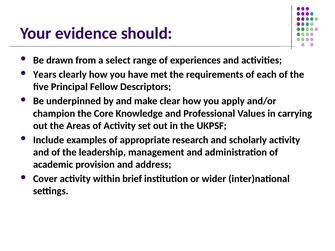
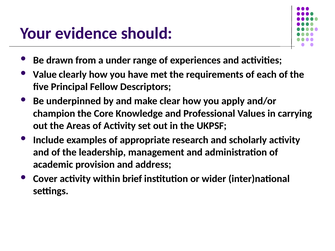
select: select -> under
Years: Years -> Value
